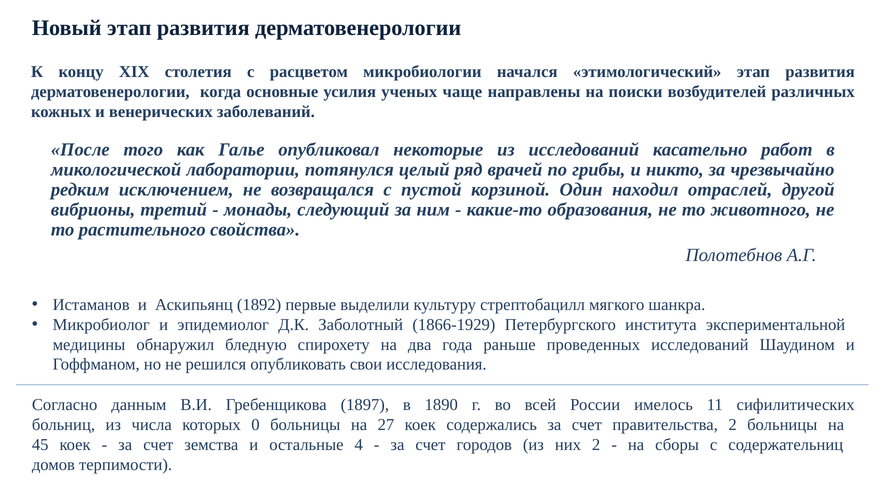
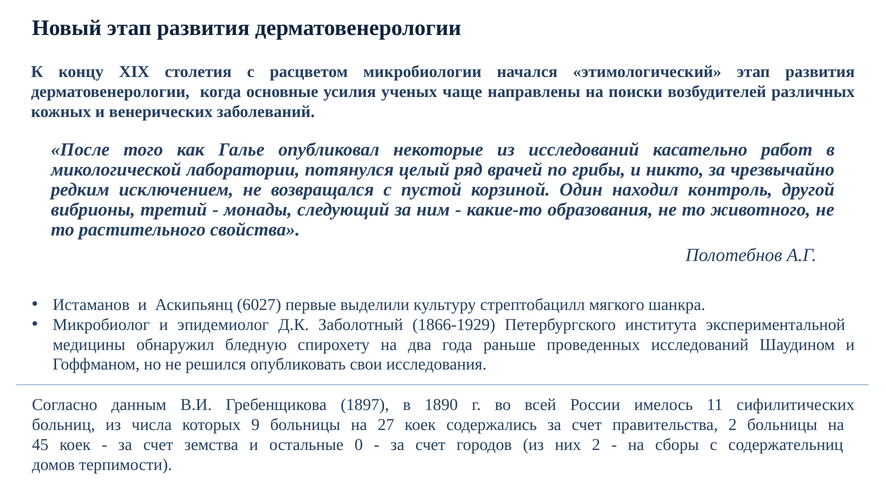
отраслей: отраслей -> контроль
1892: 1892 -> 6027
0: 0 -> 9
4: 4 -> 0
